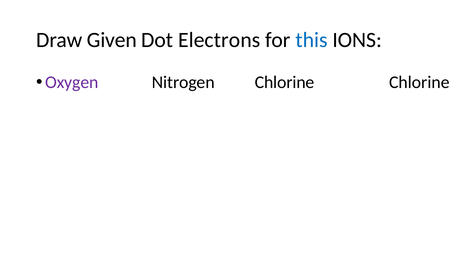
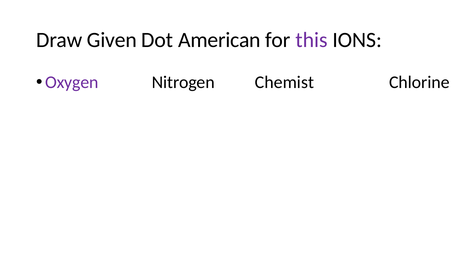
Electrons: Electrons -> American
this colour: blue -> purple
Nitrogen Chlorine: Chlorine -> Chemist
